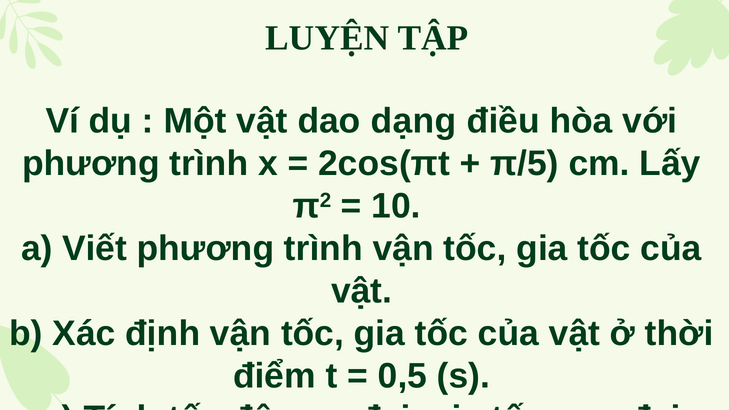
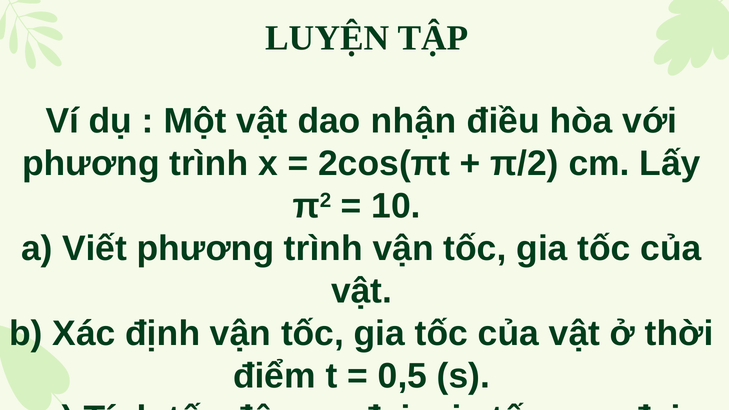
dạng: dạng -> nhận
π/5: π/5 -> π/2
